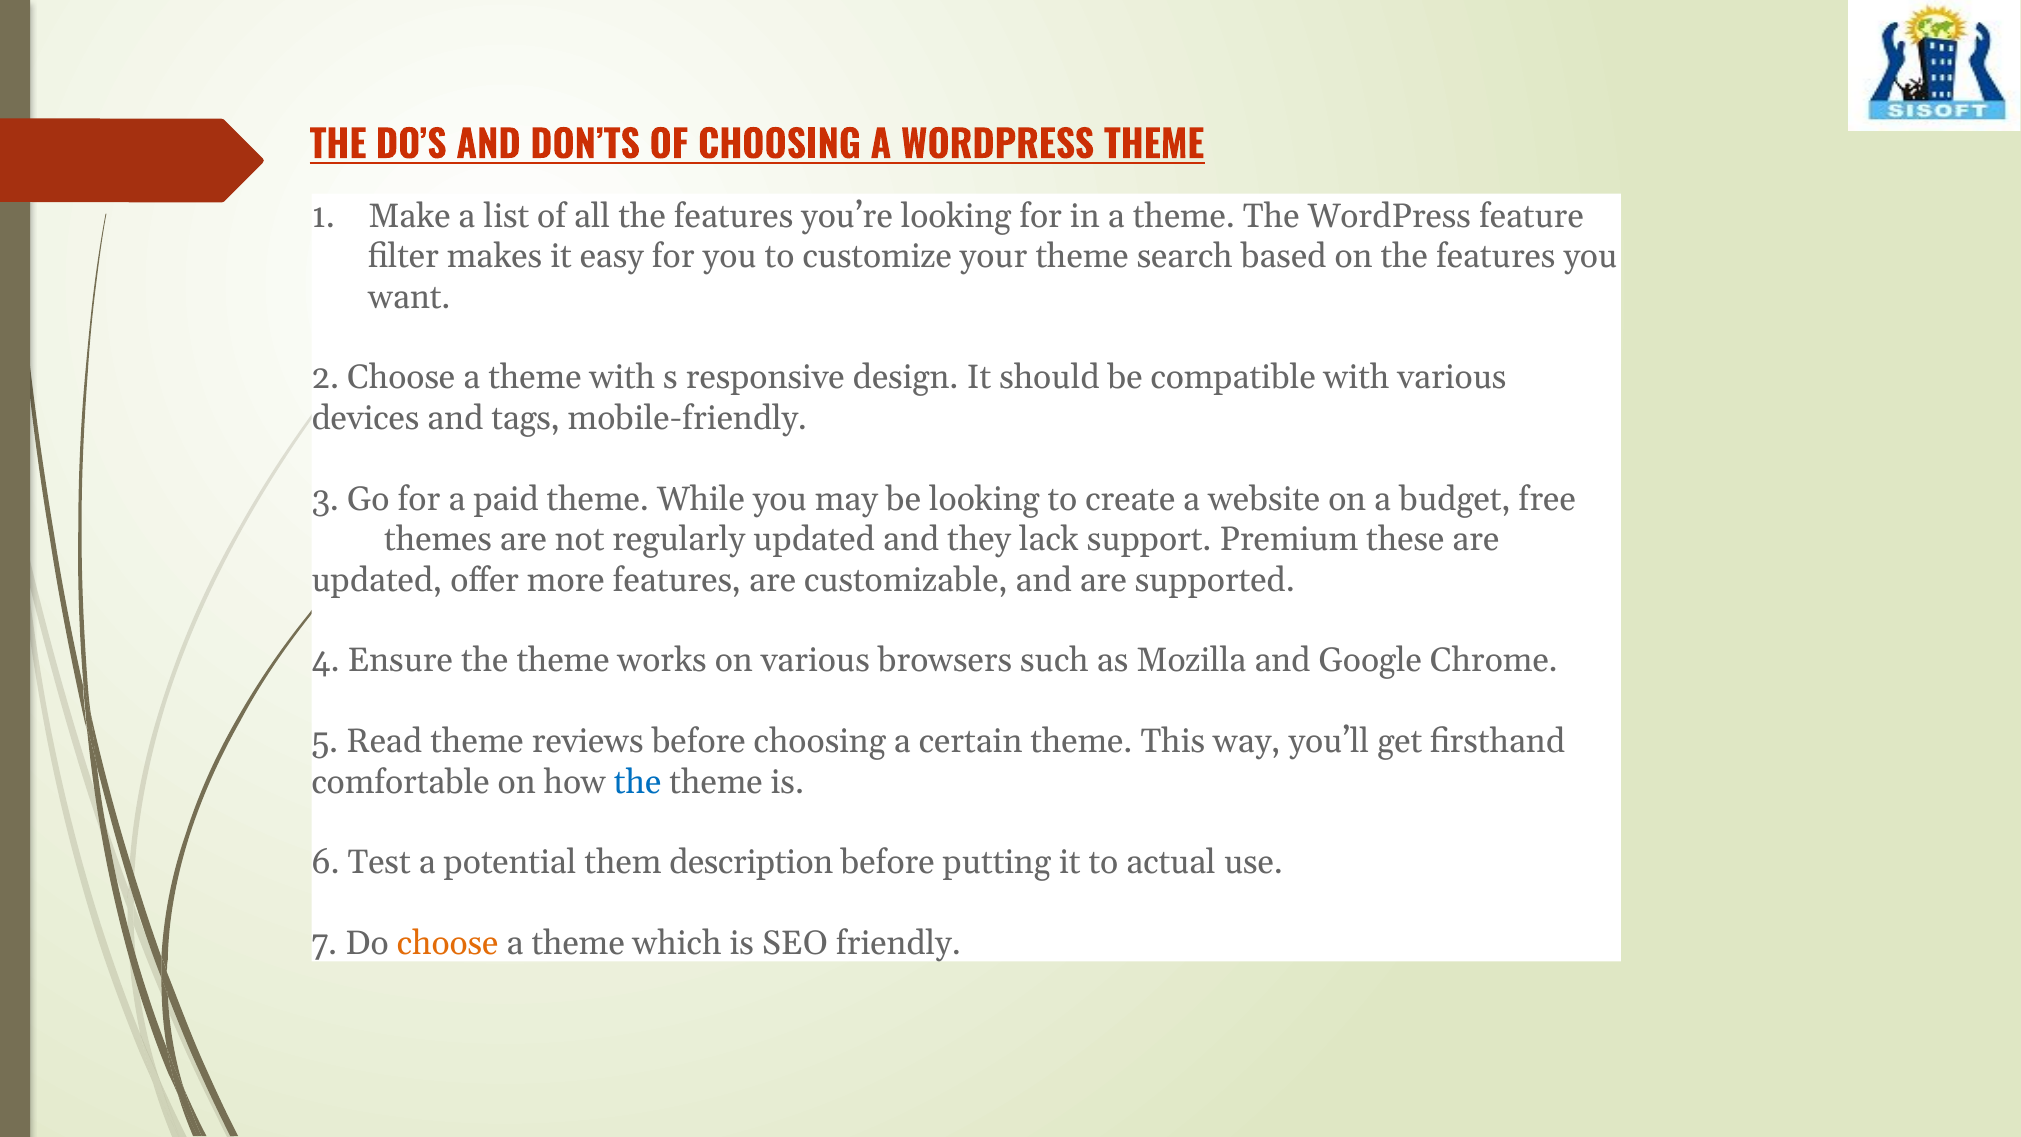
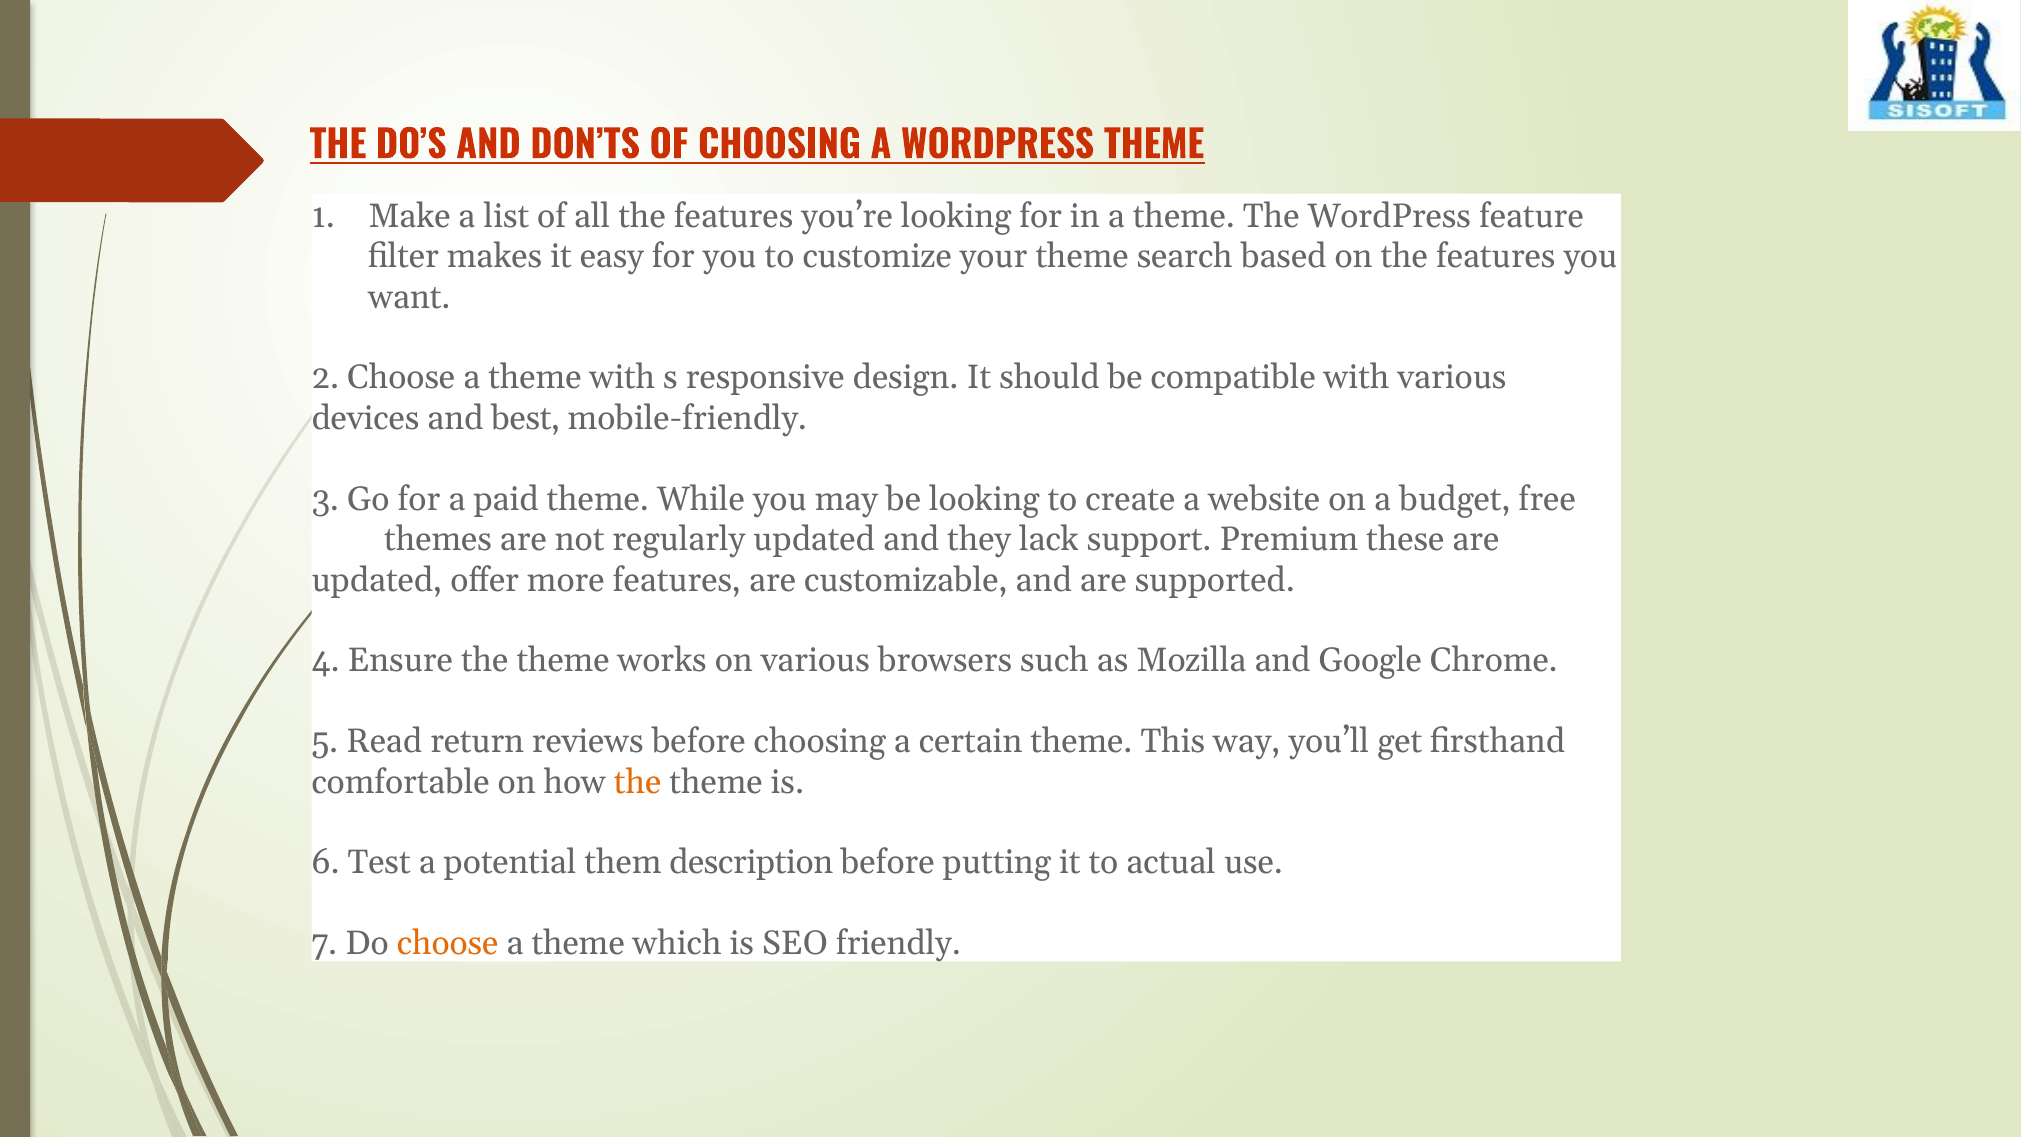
tags: tags -> best
Read theme: theme -> return
the at (638, 782) colour: blue -> orange
